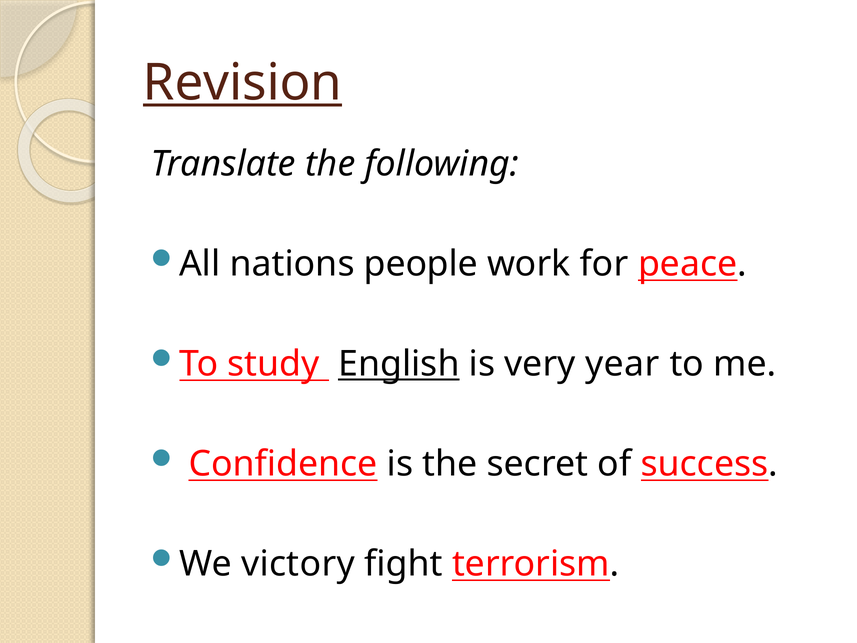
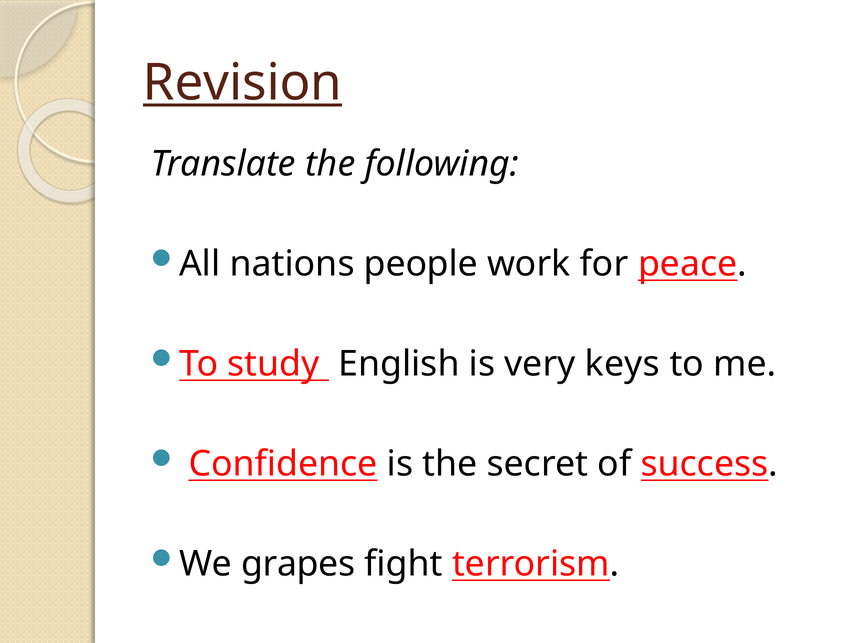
English underline: present -> none
year: year -> keys
victory: victory -> grapes
